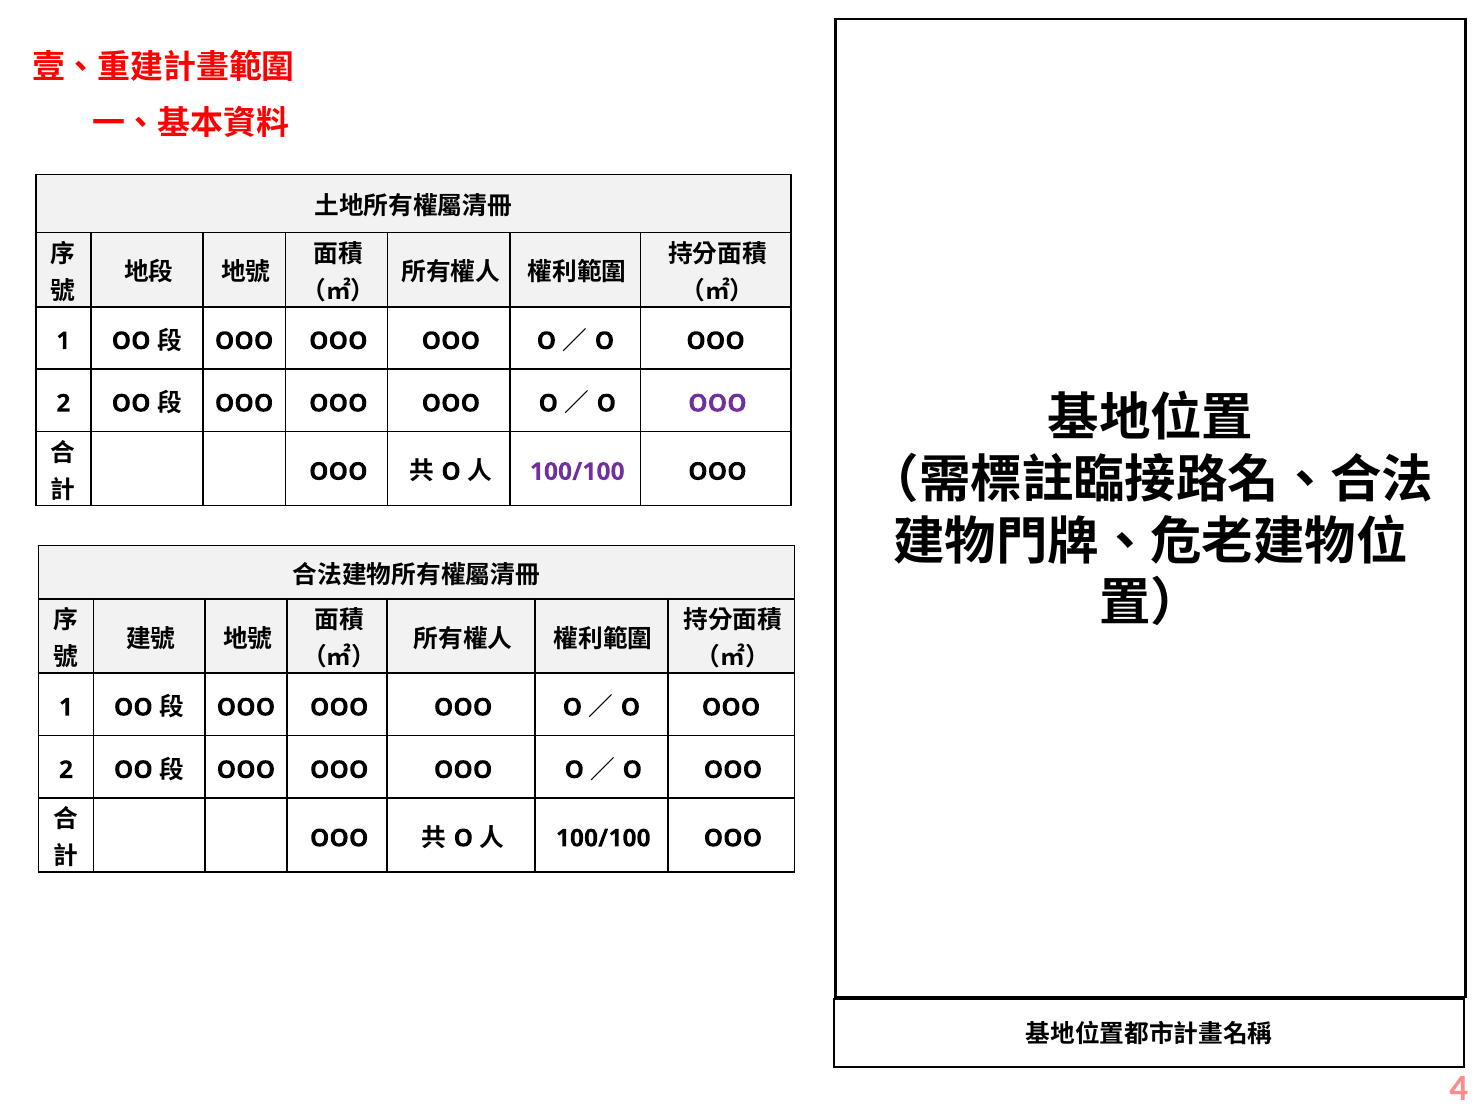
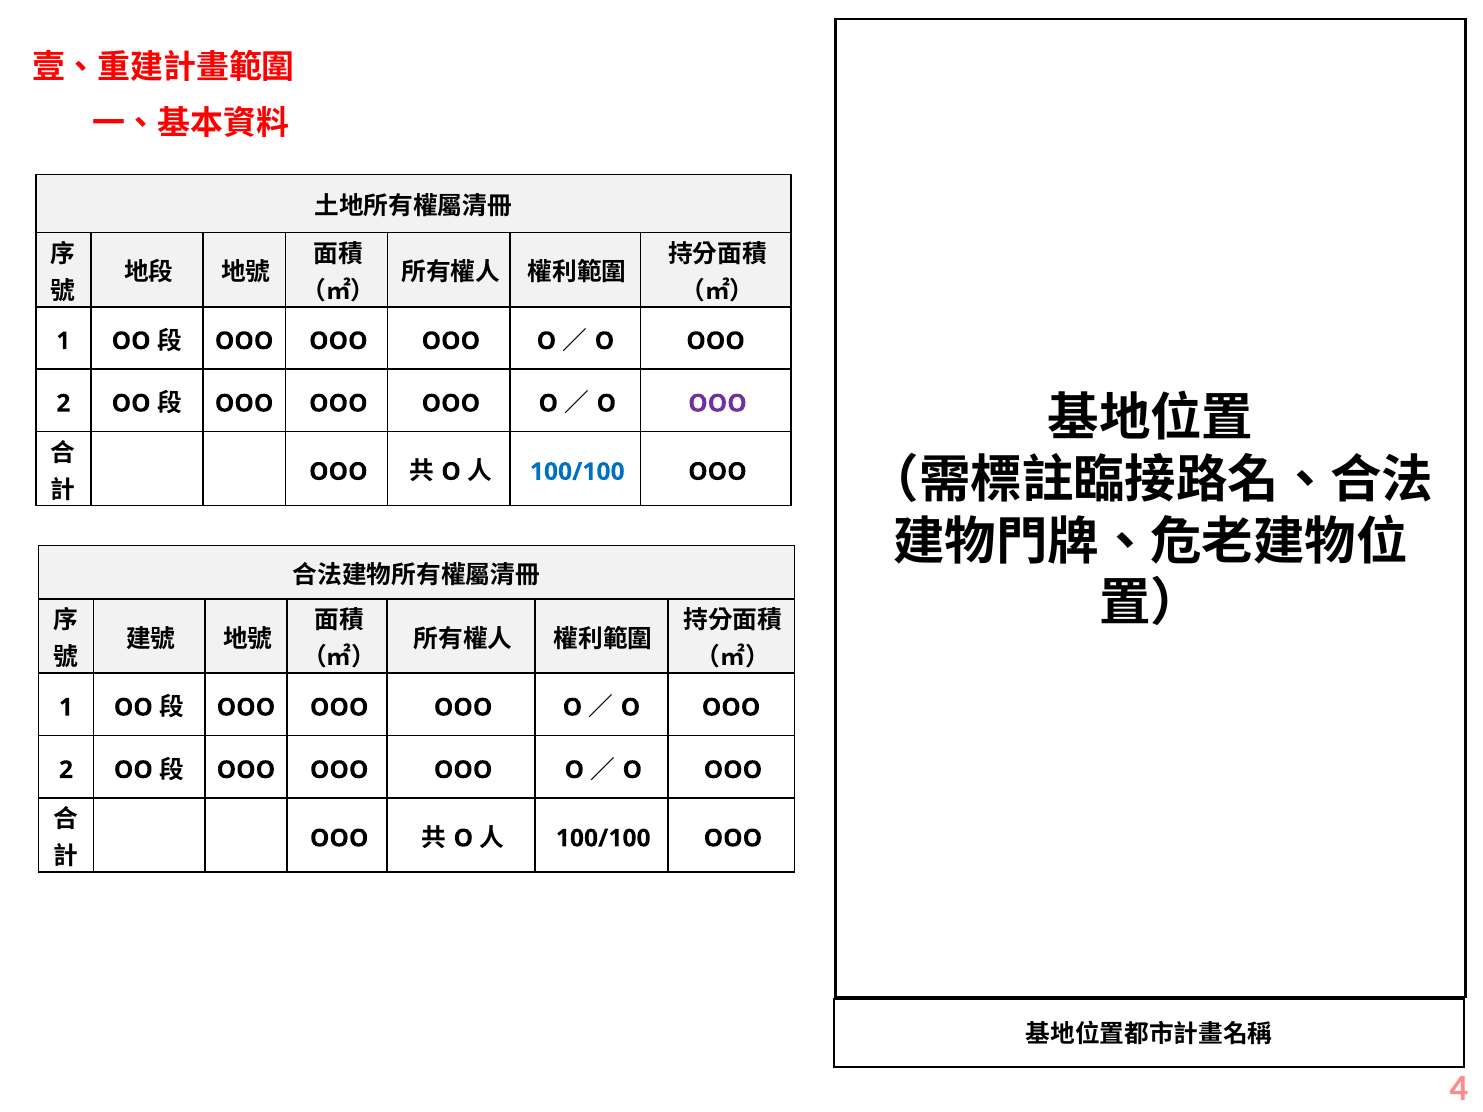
100/100 at (577, 472) colour: purple -> blue
